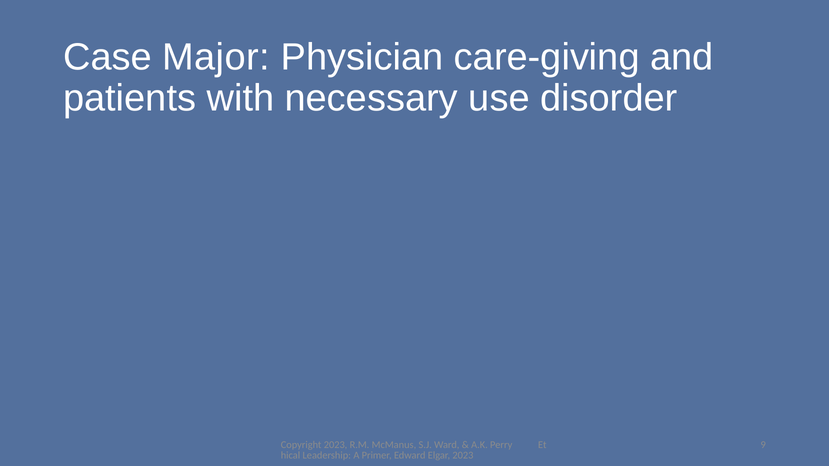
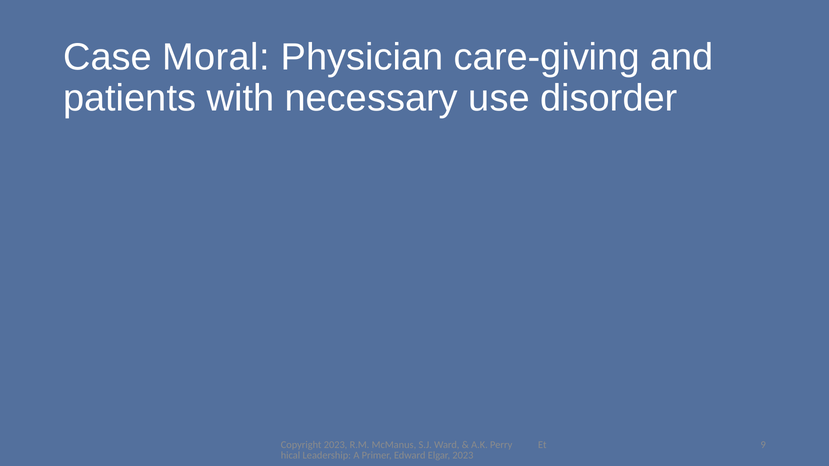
Major: Major -> Moral
